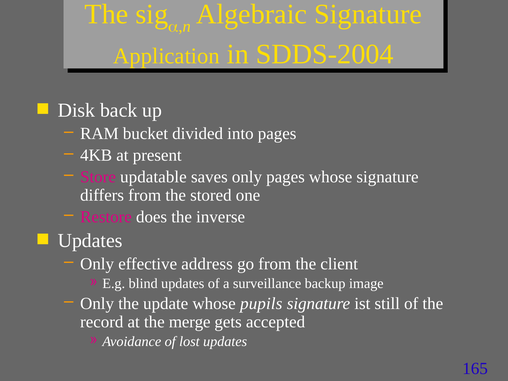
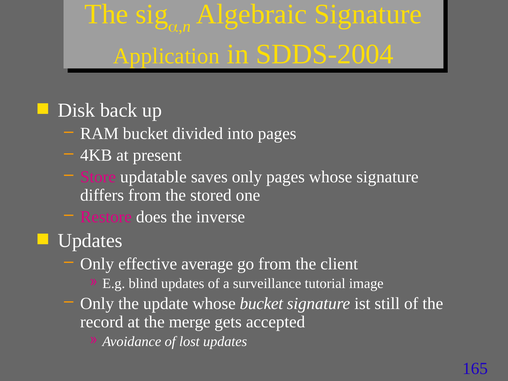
address: address -> average
backup: backup -> tutorial
whose pupils: pupils -> bucket
